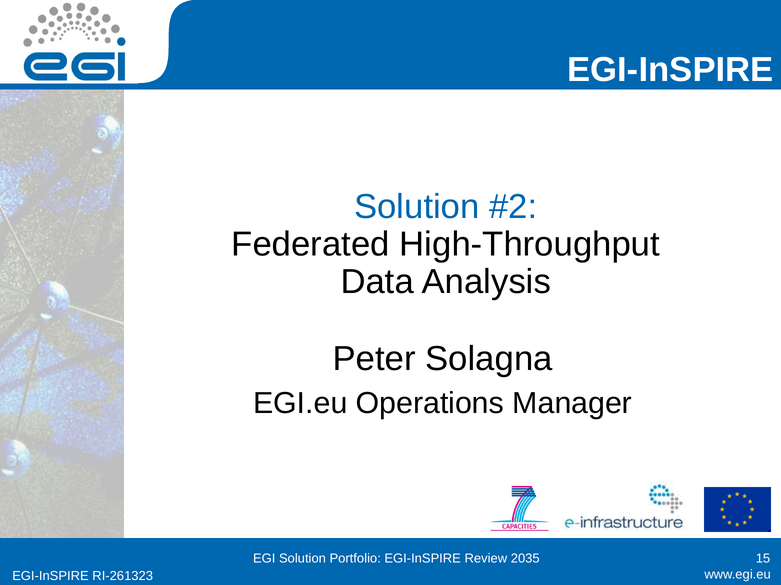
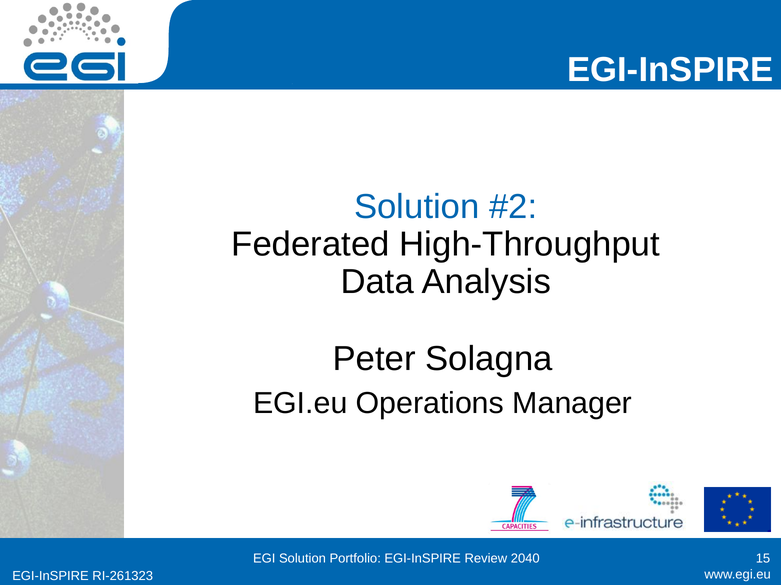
2035: 2035 -> 2040
